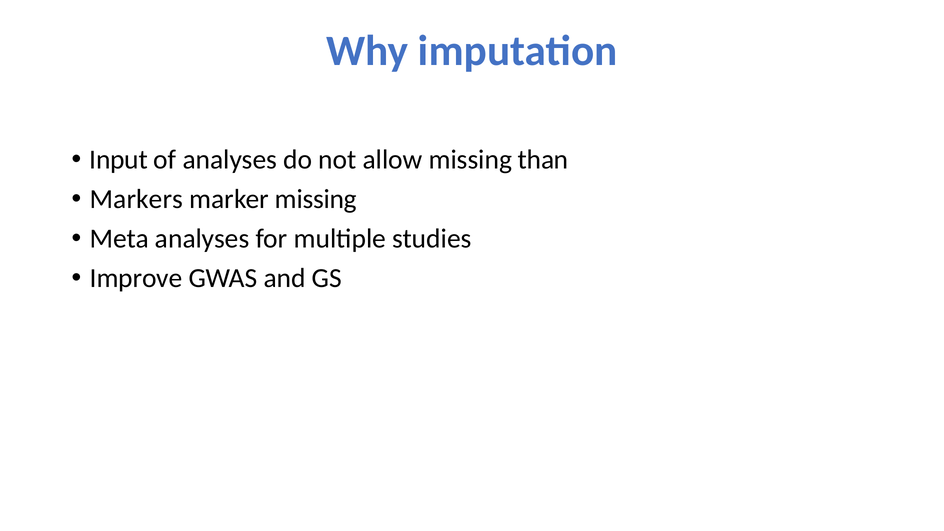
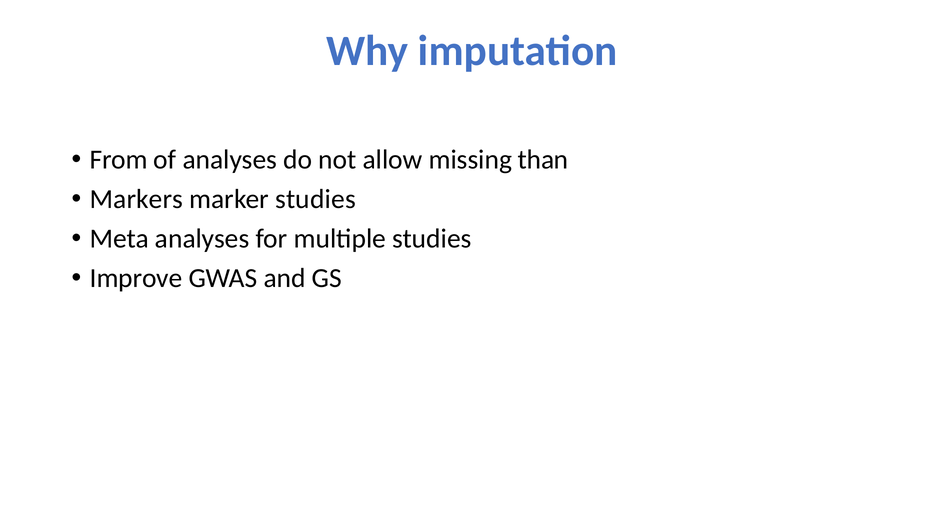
Input: Input -> From
marker missing: missing -> studies
